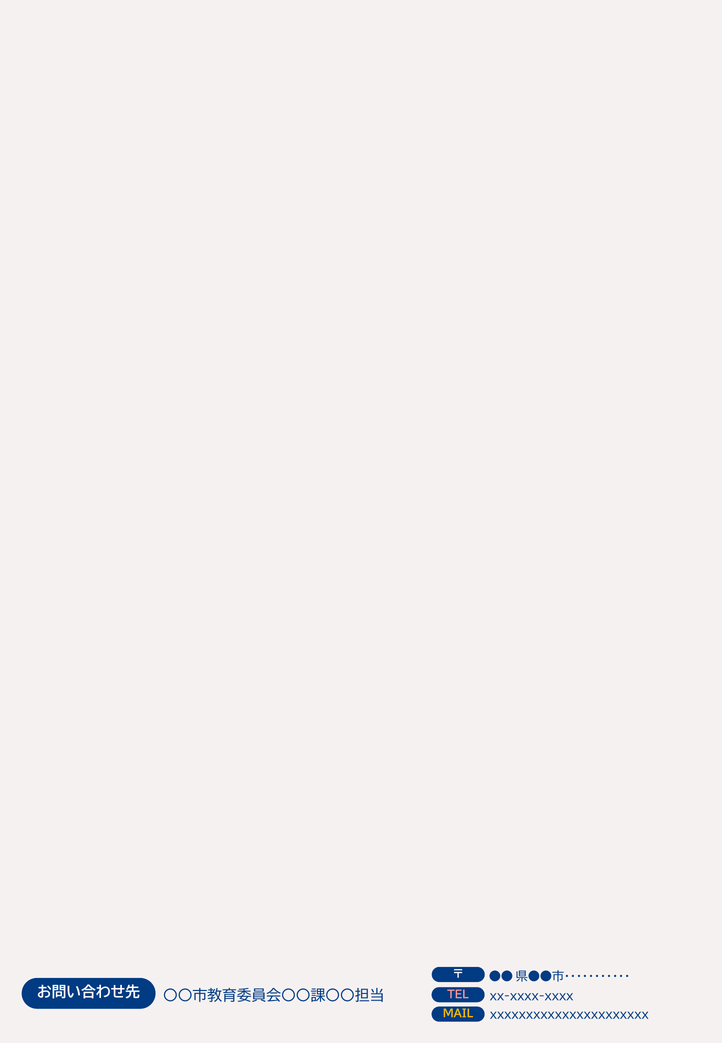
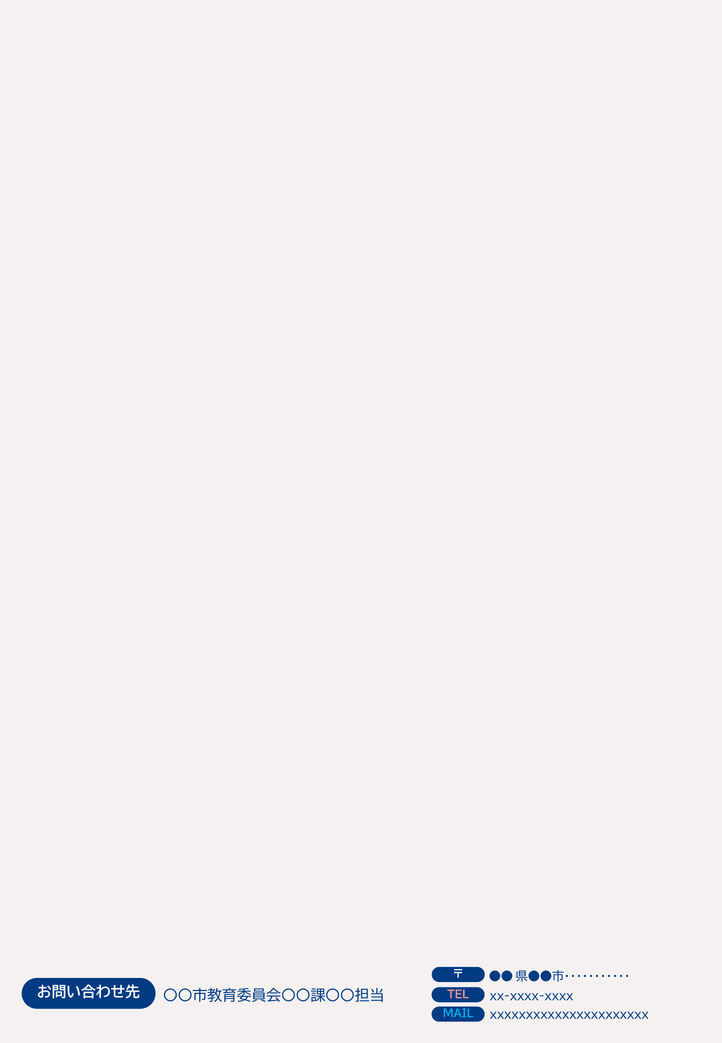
MAIL colour: yellow -> light blue
